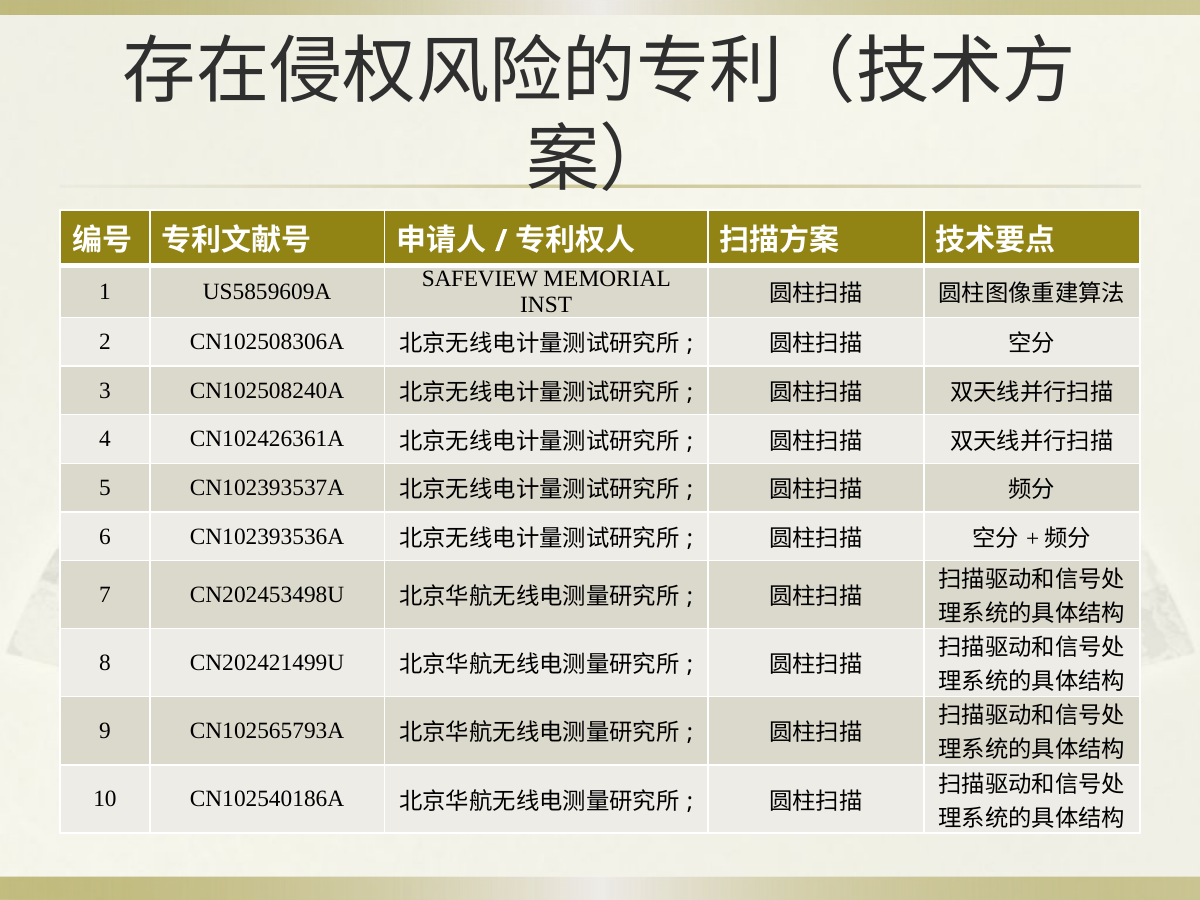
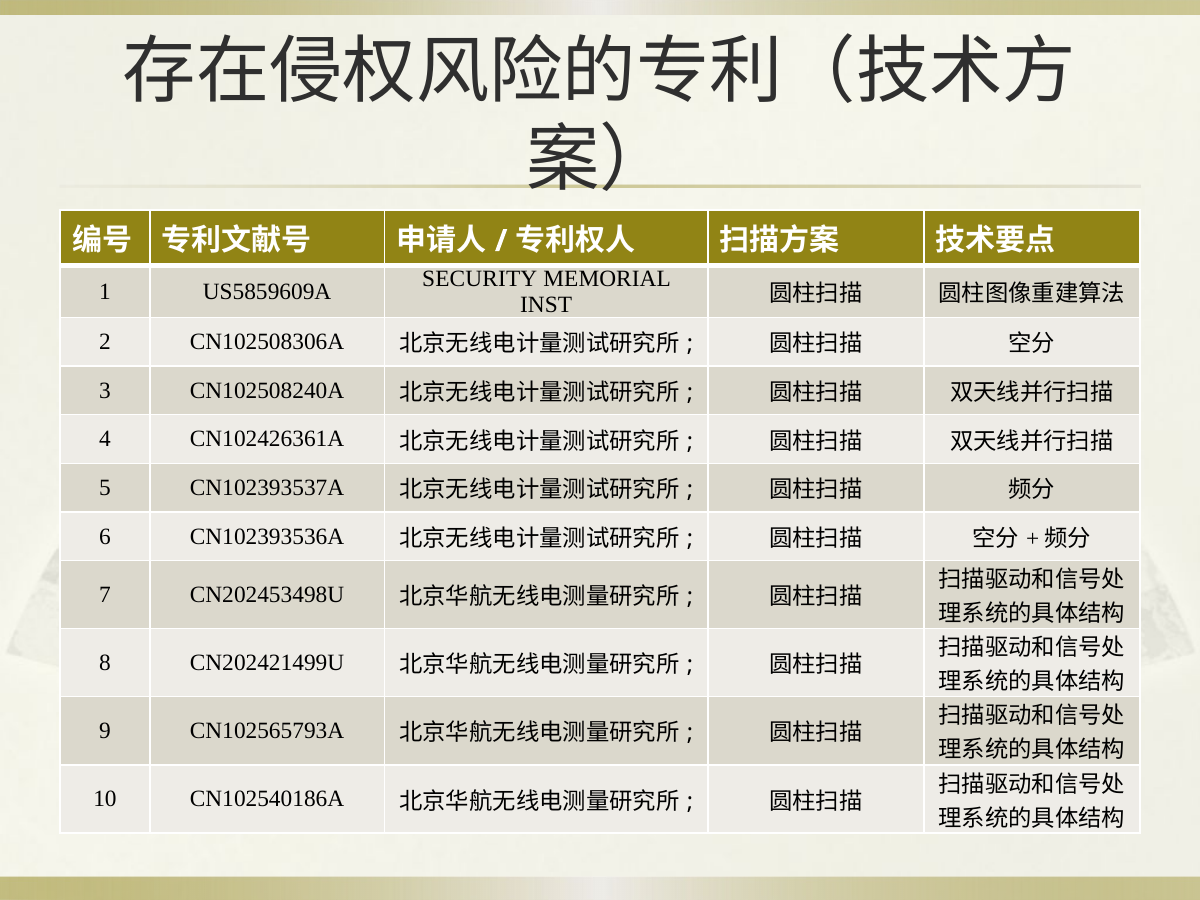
SAFEVIEW: SAFEVIEW -> SECURITY
